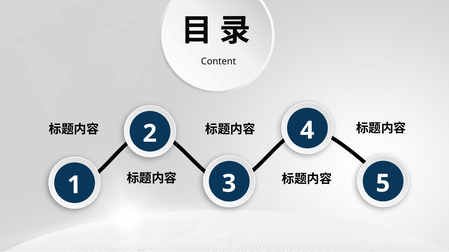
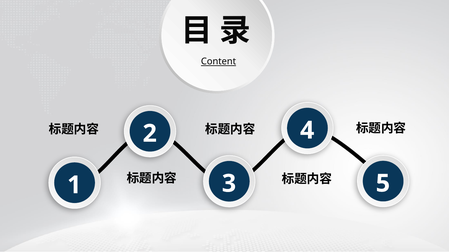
Content underline: none -> present
